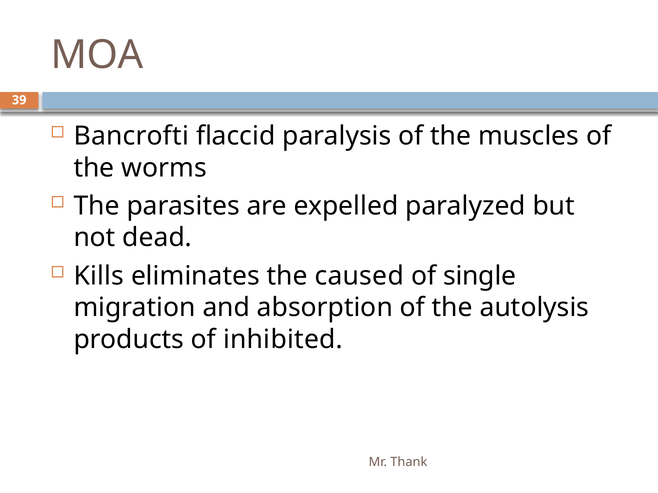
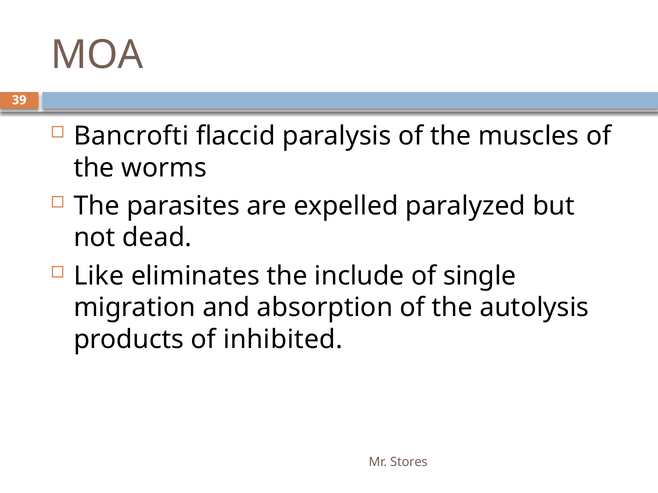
Kills: Kills -> Like
caused: caused -> include
Thank: Thank -> Stores
